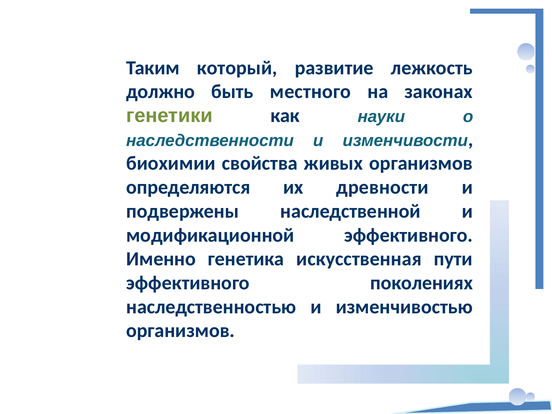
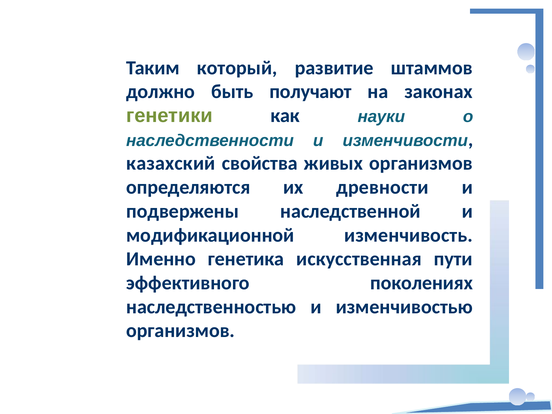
лежкость: лежкость -> штаммов
местного: местного -> получают
биохимии: биохимии -> казахский
модификационной эффективного: эффективного -> изменчивость
